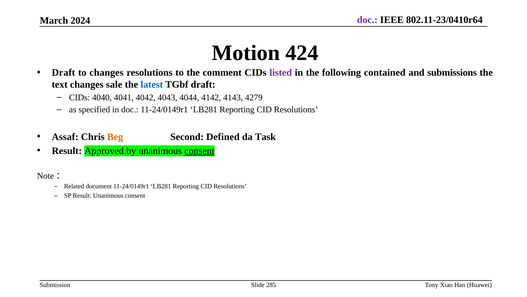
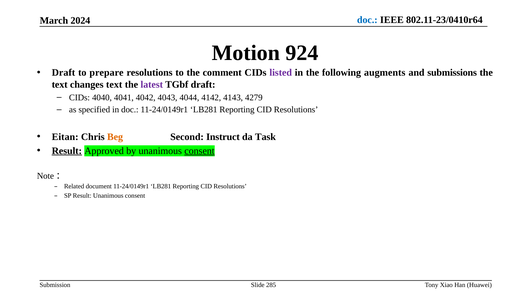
doc at (367, 20) colour: purple -> blue
424: 424 -> 924
to changes: changes -> prepare
contained: contained -> augments
changes sale: sale -> text
latest colour: blue -> purple
Assaf: Assaf -> Eitan
Defined: Defined -> Instruct
Result at (67, 150) underline: none -> present
